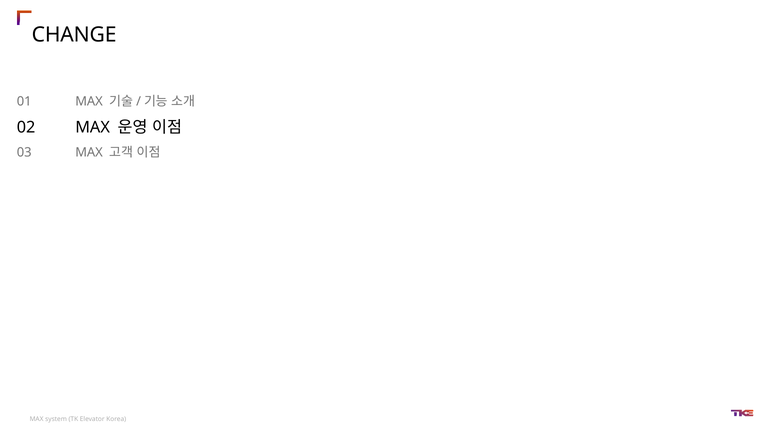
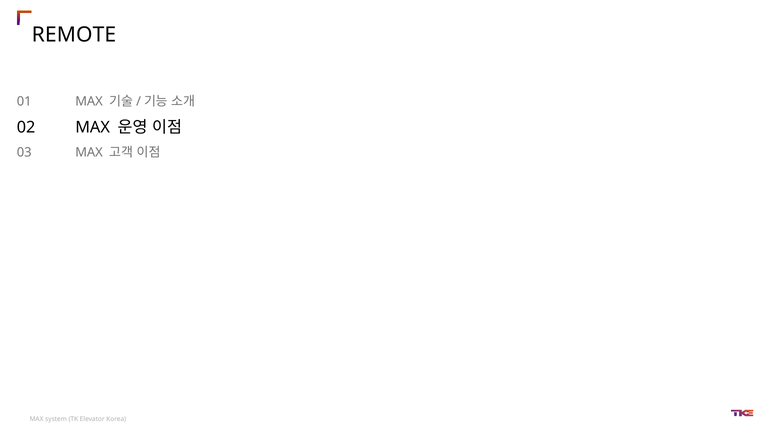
CHANGE: CHANGE -> REMOTE
